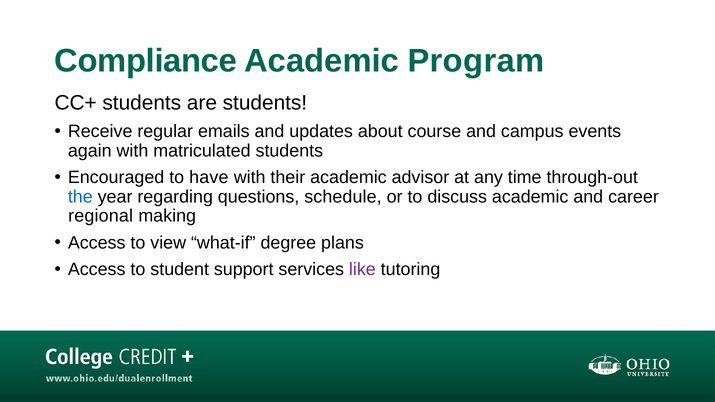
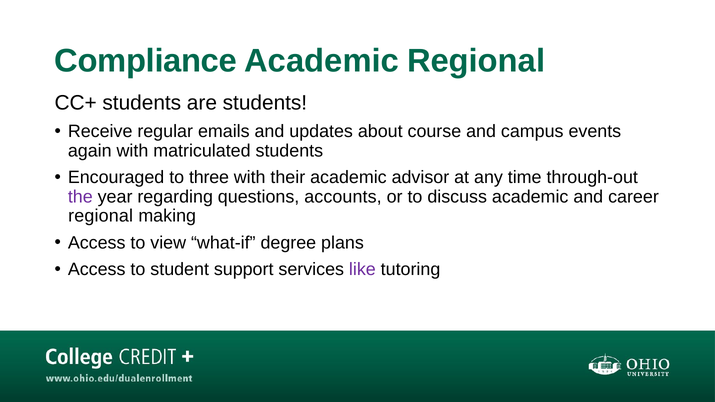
Academic Program: Program -> Regional
have: have -> three
the colour: blue -> purple
schedule: schedule -> accounts
